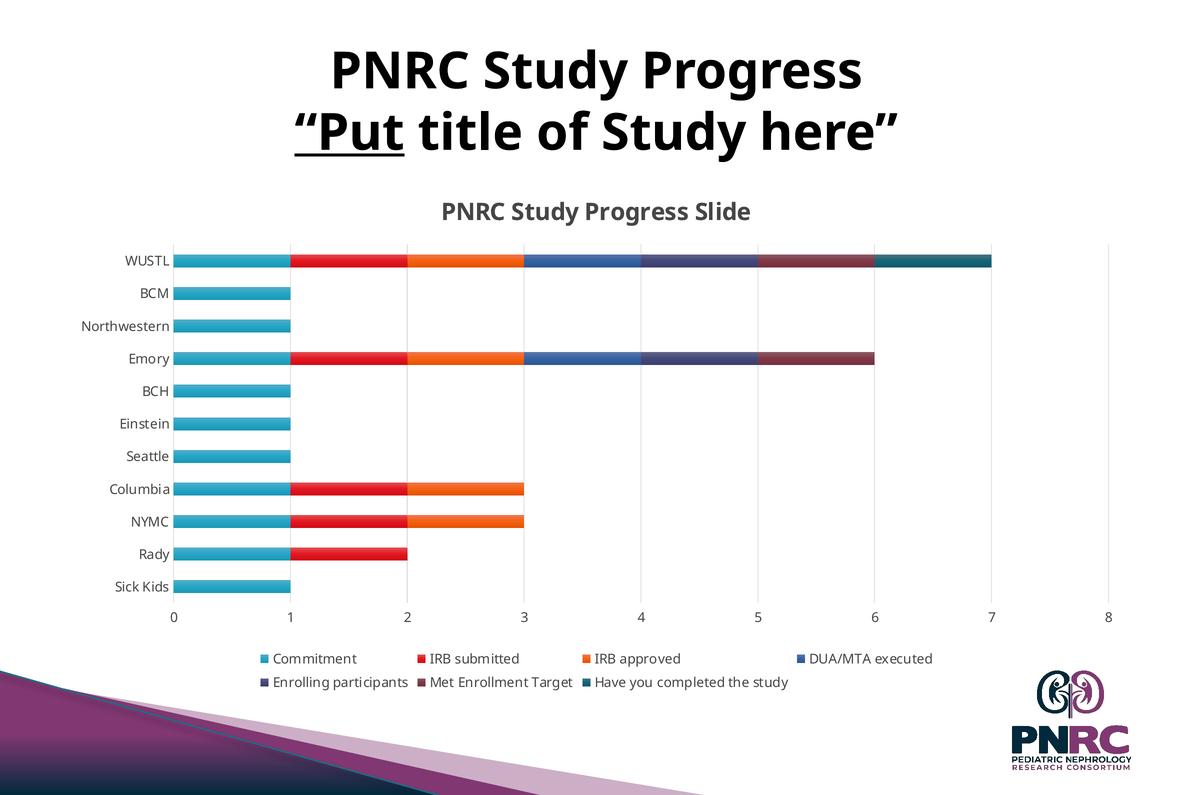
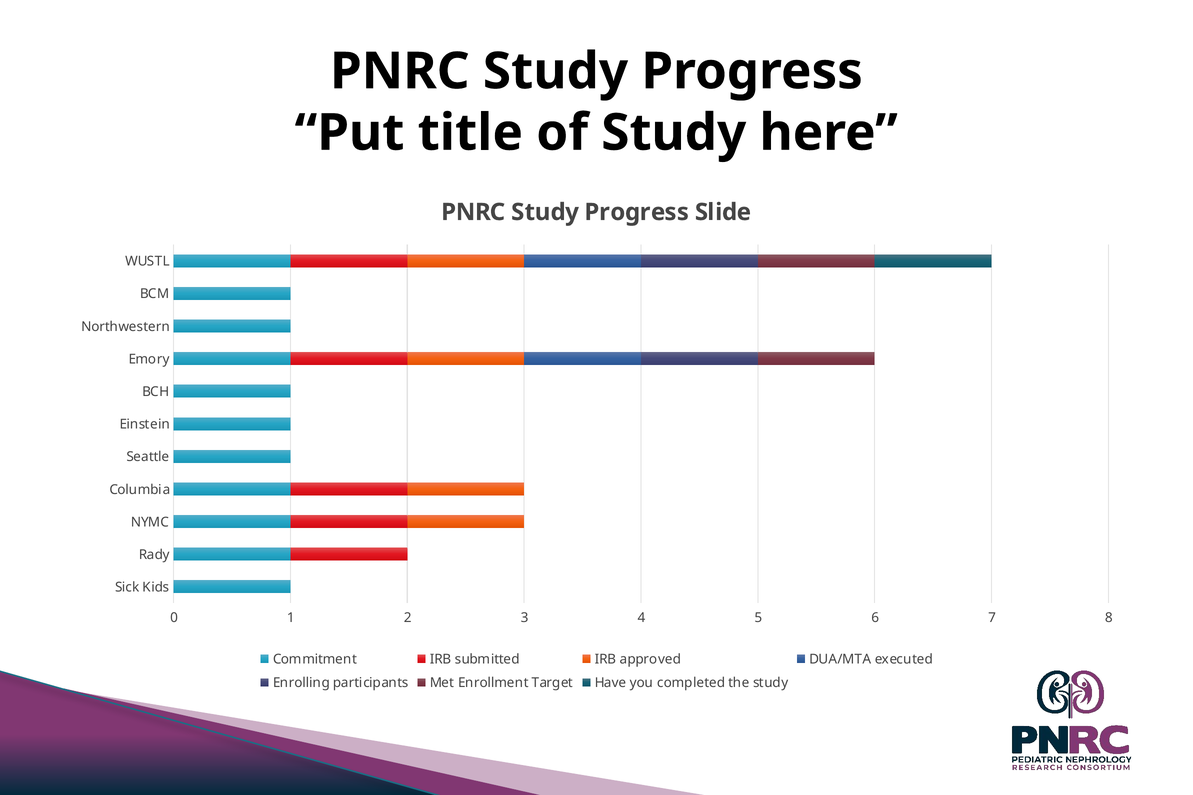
Put underline: present -> none
